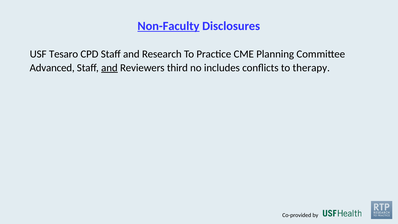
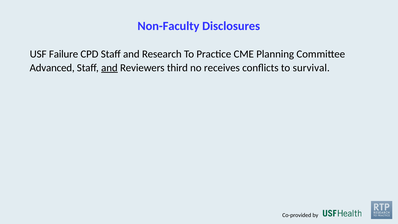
Non-Faculty underline: present -> none
Tesaro: Tesaro -> Failure
includes: includes -> receives
therapy: therapy -> survival
